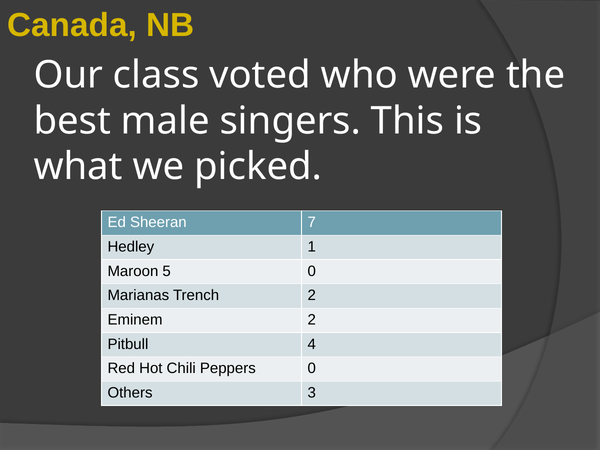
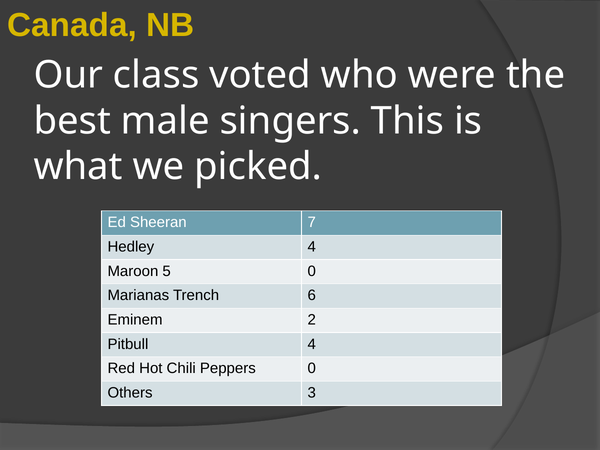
Hedley 1: 1 -> 4
Trench 2: 2 -> 6
